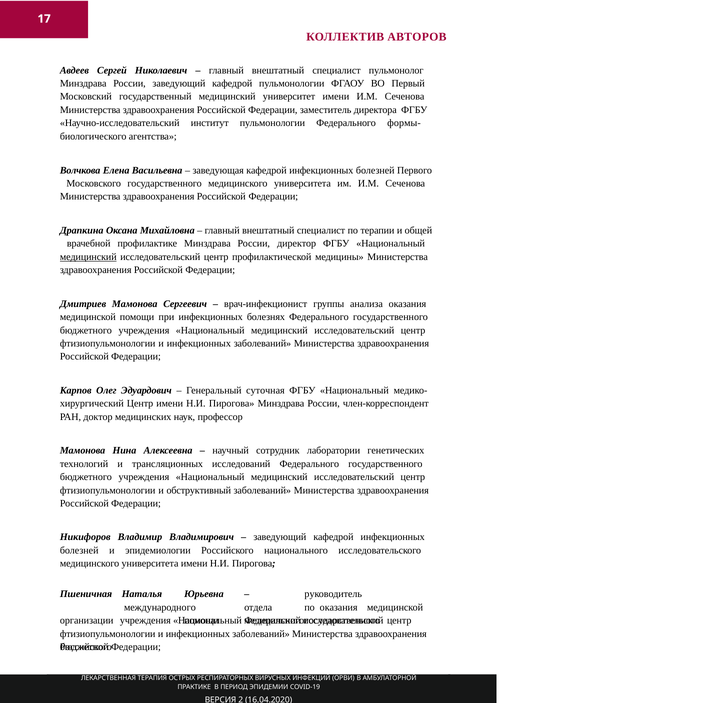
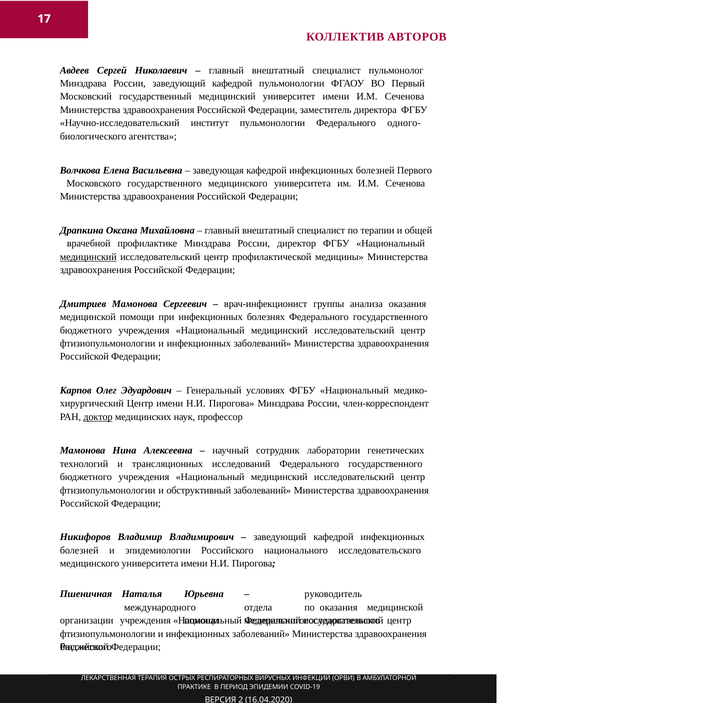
формы-: формы- -> одного-
суточная: суточная -> условиях
доктор underline: none -> present
